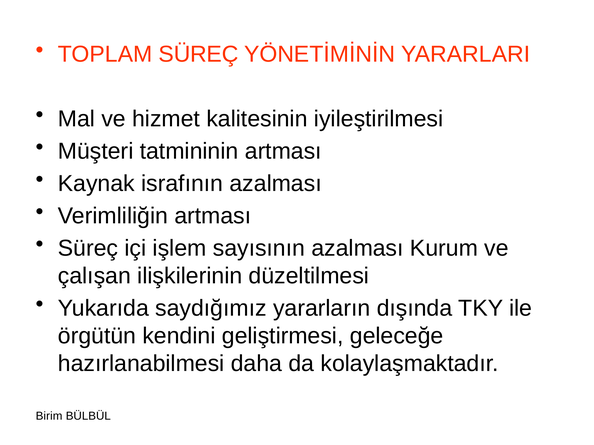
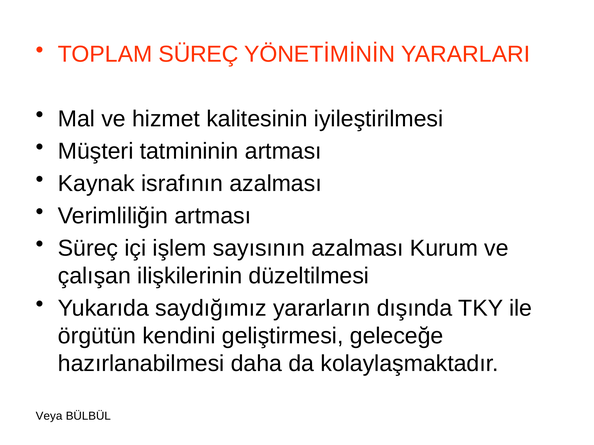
Birim: Birim -> Veya
